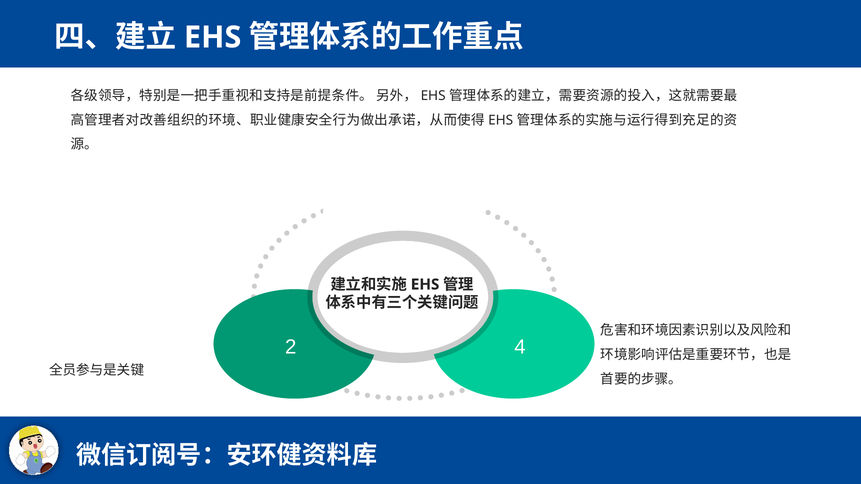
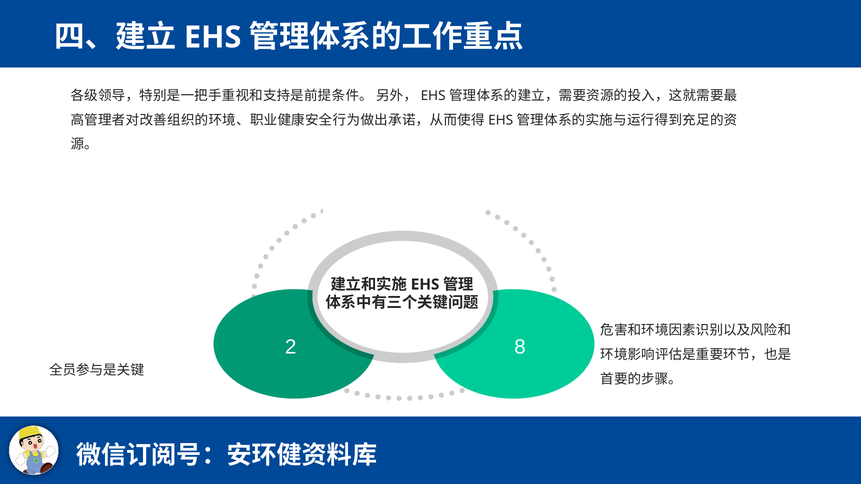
4: 4 -> 8
